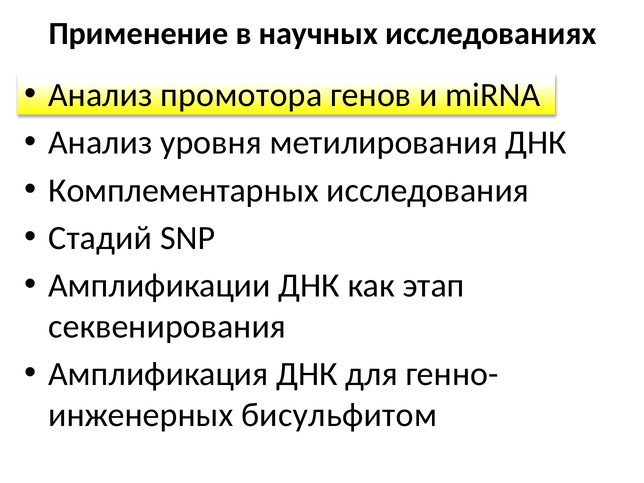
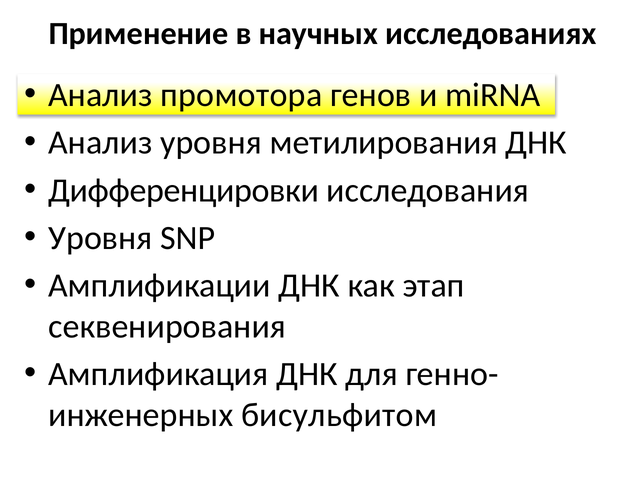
Комплементарных: Комплементарных -> Дифференцировки
Стадий at (100, 238): Стадий -> Уровня
